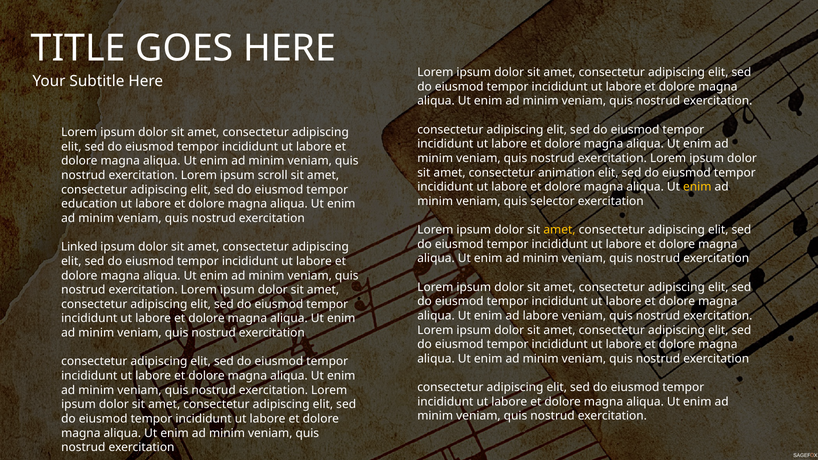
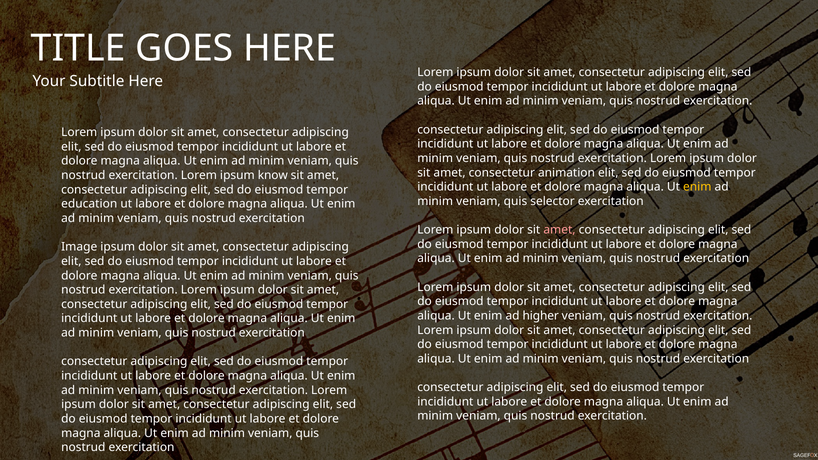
scroll: scroll -> know
amet at (559, 230) colour: yellow -> pink
Linked: Linked -> Image
ad labore: labore -> higher
